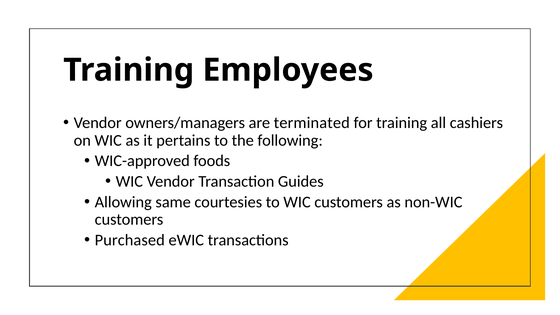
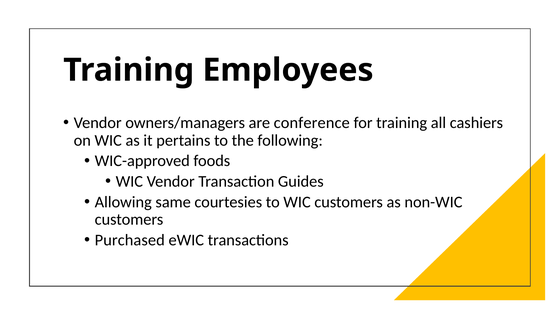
terminated: terminated -> conference
